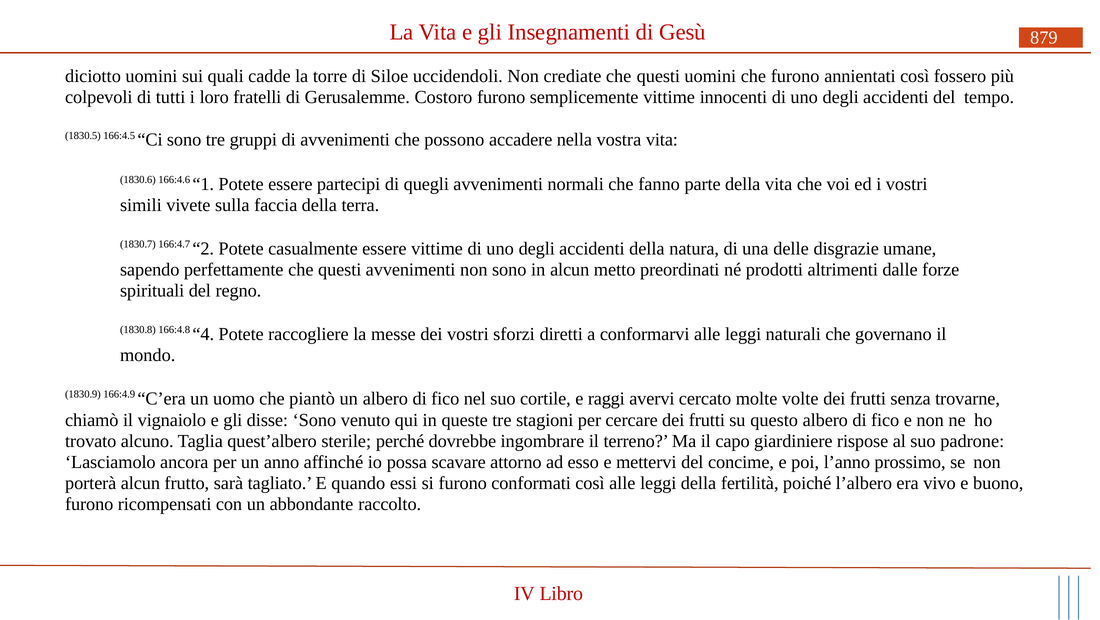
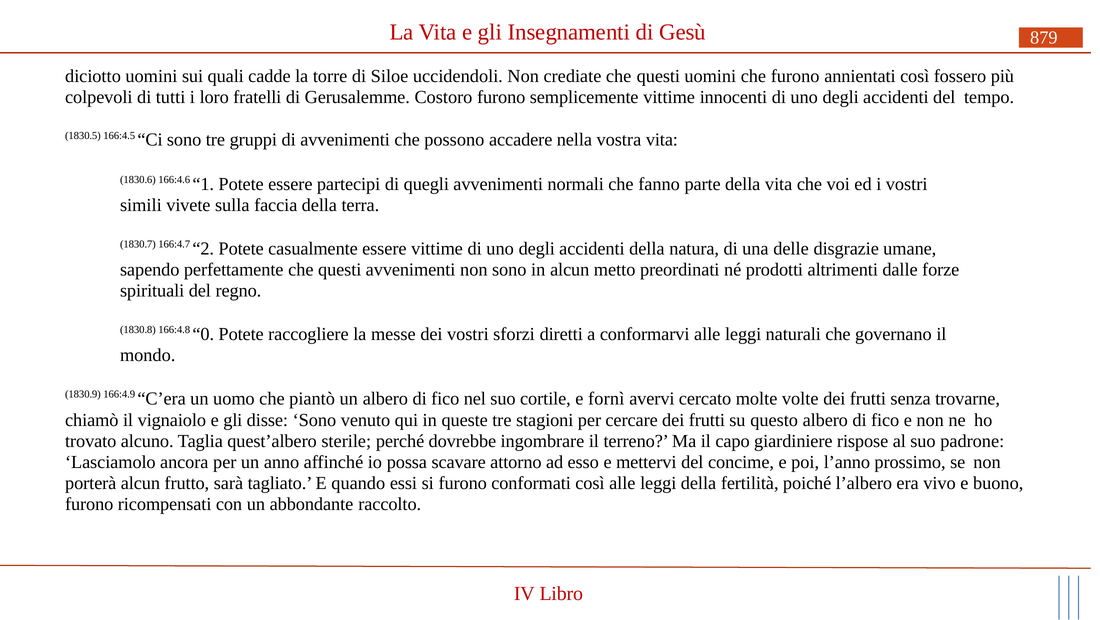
4: 4 -> 0
raggi: raggi -> fornì
